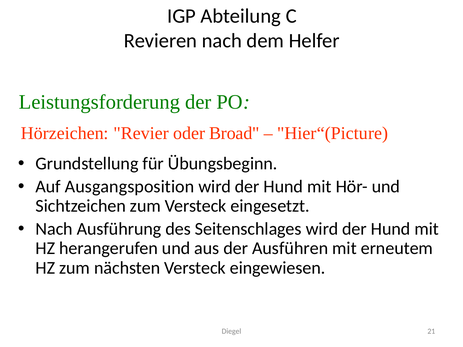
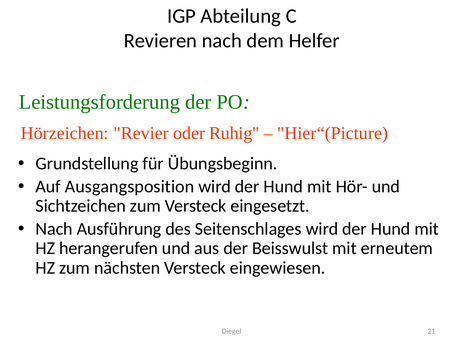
Broad: Broad -> Ruhig
Ausführen: Ausführen -> Beisswulst
